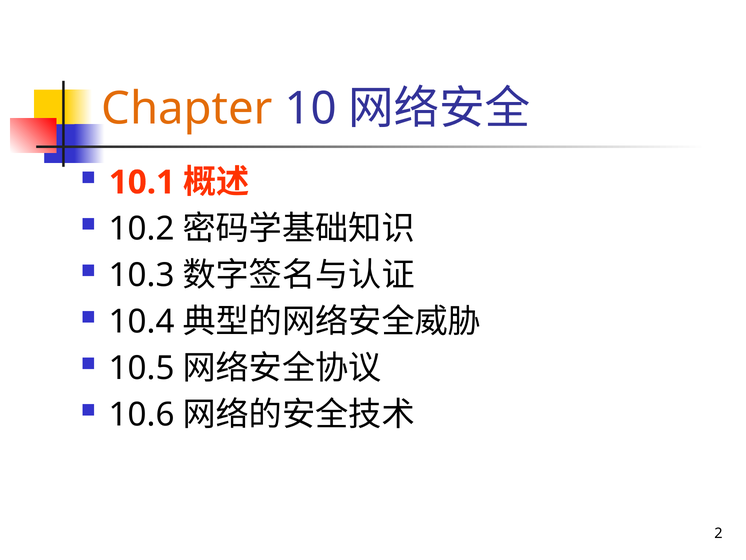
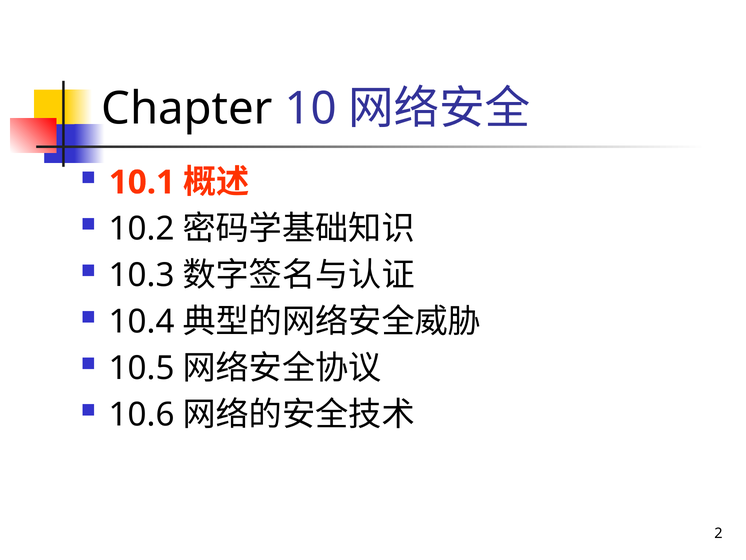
Chapter colour: orange -> black
